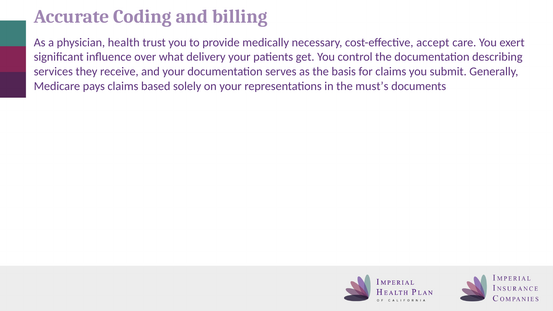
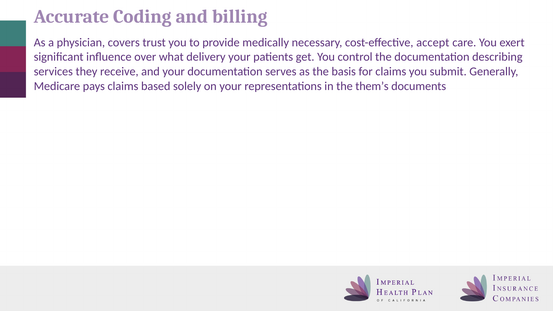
health: health -> covers
must’s: must’s -> them’s
